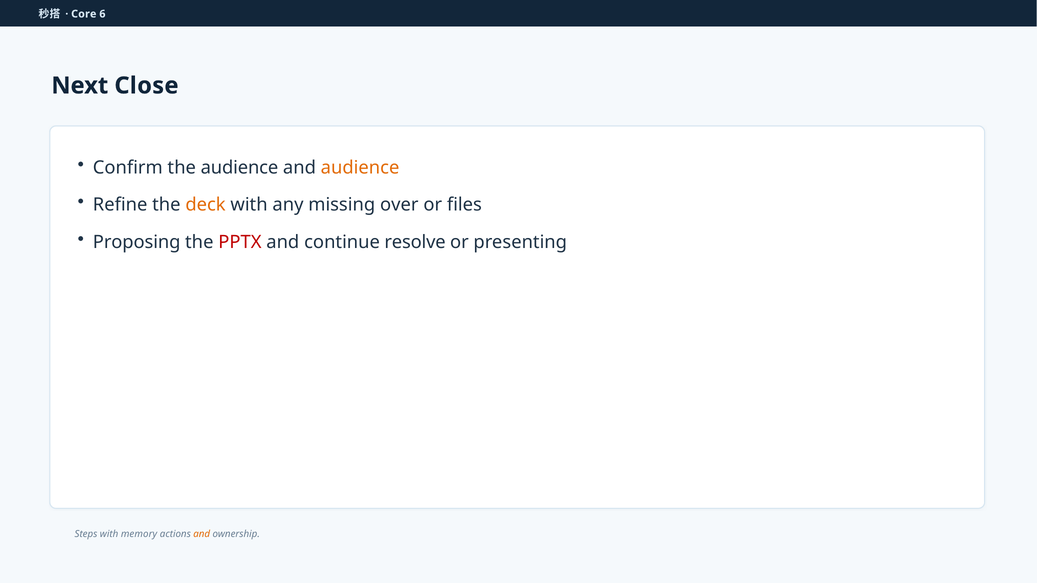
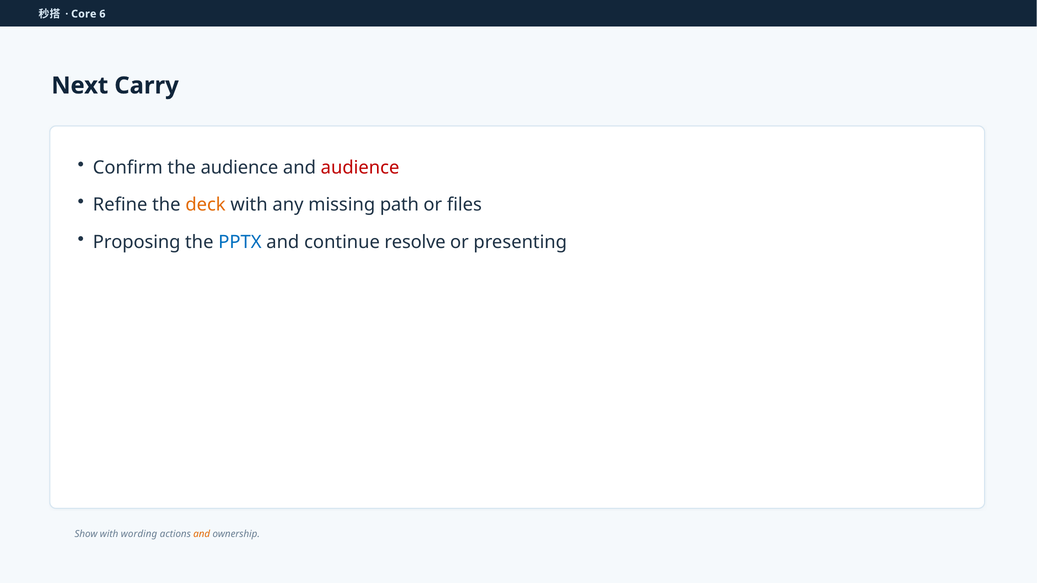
Close: Close -> Carry
audience at (360, 168) colour: orange -> red
over: over -> path
PPTX colour: red -> blue
Steps: Steps -> Show
memory: memory -> wording
